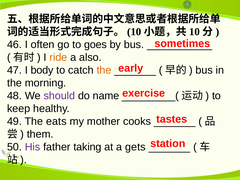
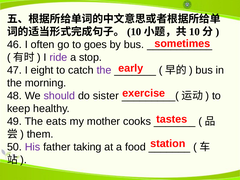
ride colour: orange -> purple
also: also -> stop
body: body -> eight
the at (104, 70) colour: orange -> purple
name: name -> sister
gets: gets -> food
